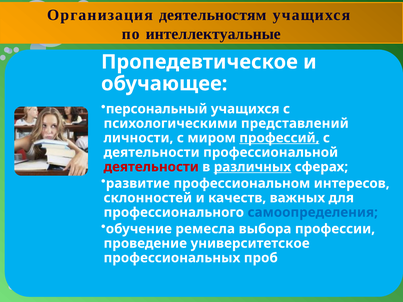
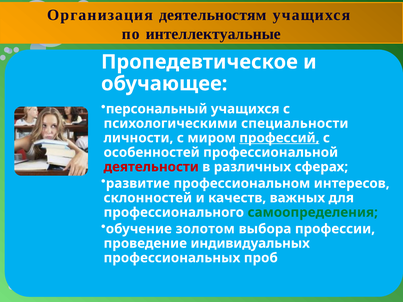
представлений: представлений -> специальности
деятельности at (152, 153): деятельности -> особенностей
различных underline: present -> none
самоопределения colour: blue -> green
ремесла: ремесла -> золотом
университетское: университетское -> индивидуальных
